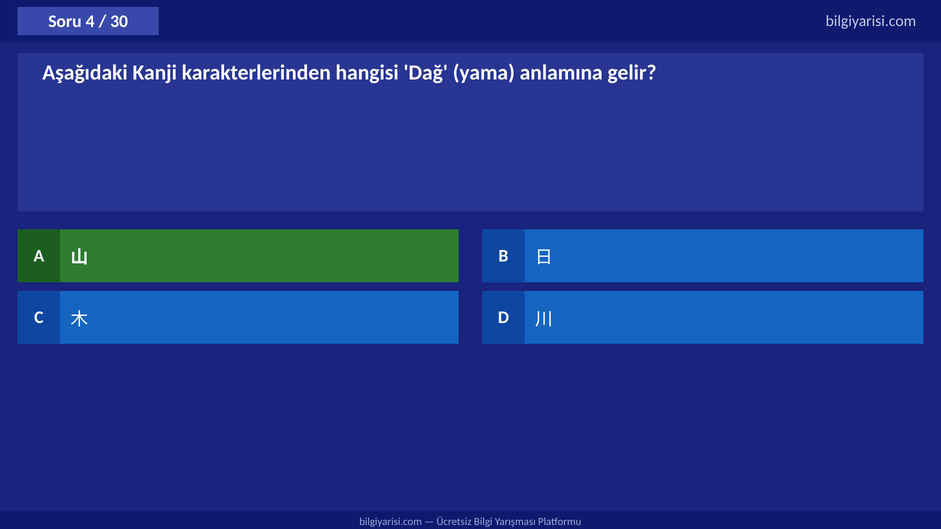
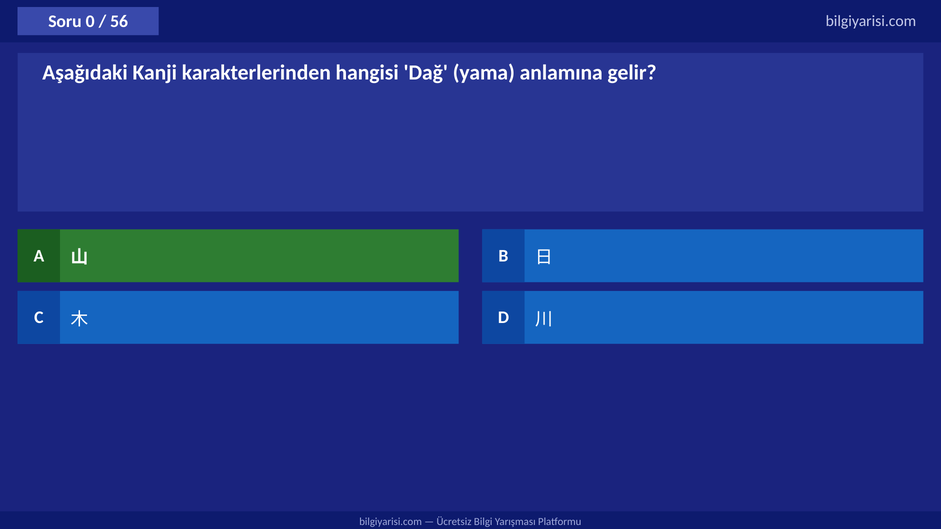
4: 4 -> 0
30: 30 -> 56
